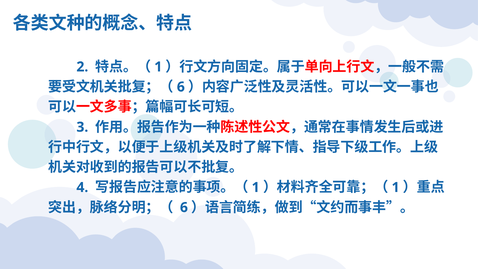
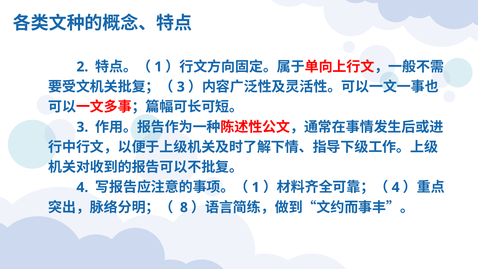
6 at (181, 87): 6 -> 3
1 at (396, 187): 1 -> 4
6 at (184, 207): 6 -> 8
